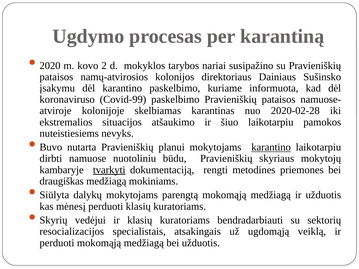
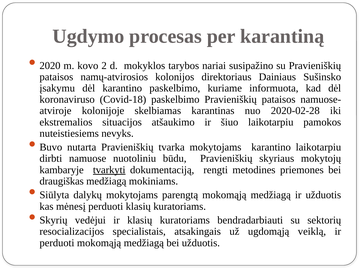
Covid-99: Covid-99 -> Covid-18
planui: planui -> tvarka
karantino at (271, 147) underline: present -> none
